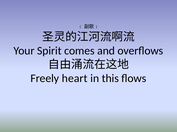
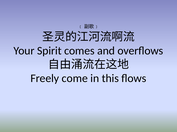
heart: heart -> come
